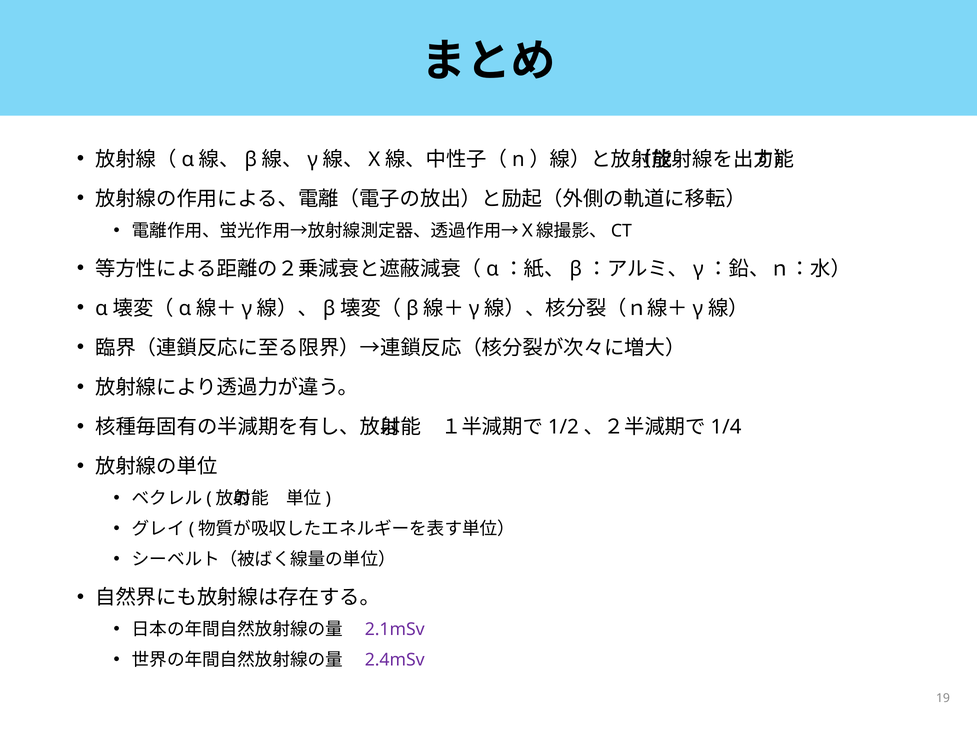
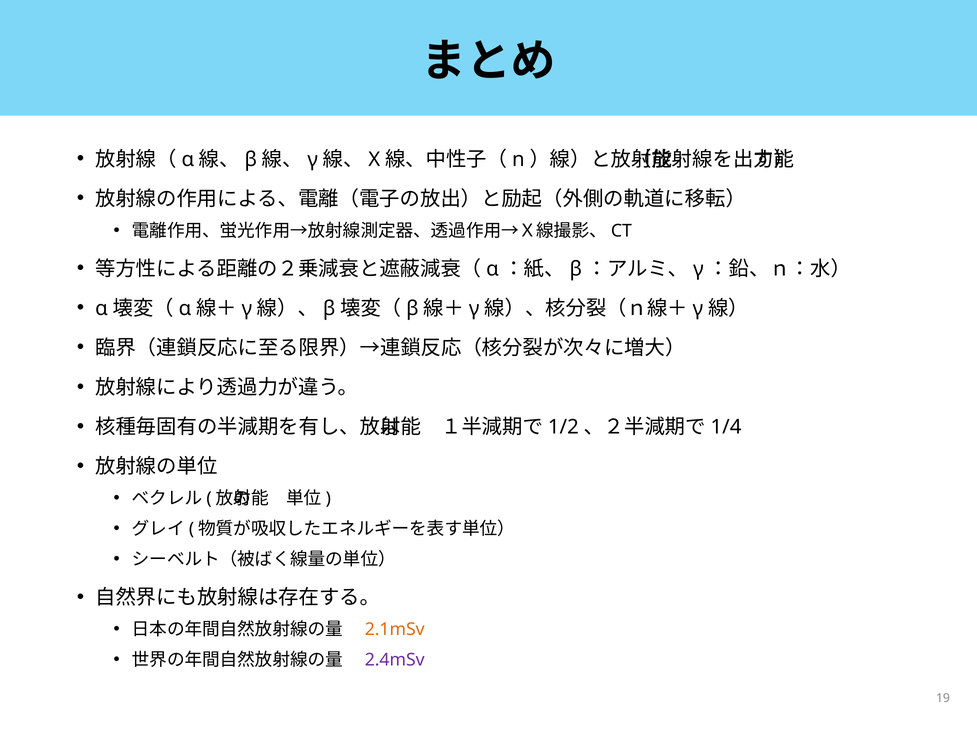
2.1mSv colour: purple -> orange
